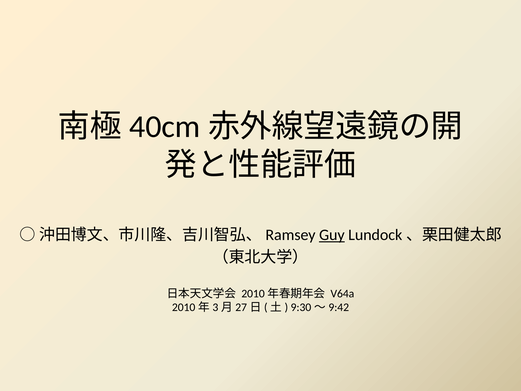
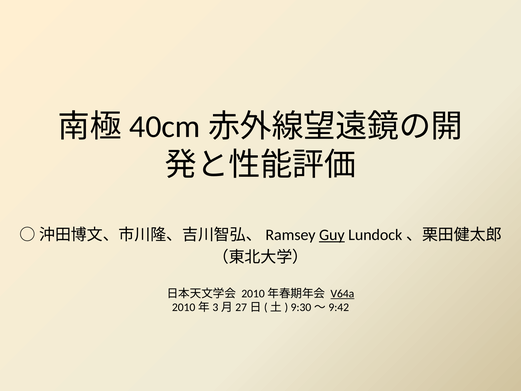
V64a underline: none -> present
